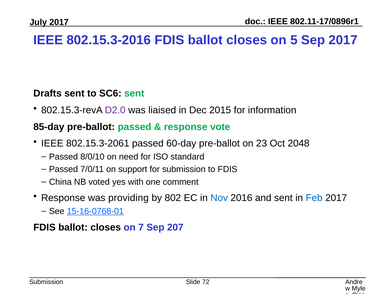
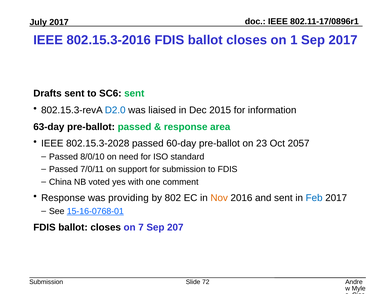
5: 5 -> 1
D2.0 colour: purple -> blue
85-day: 85-day -> 63-day
vote: vote -> area
802.15.3-2061: 802.15.3-2061 -> 802.15.3-2028
2048: 2048 -> 2057
Nov colour: blue -> orange
